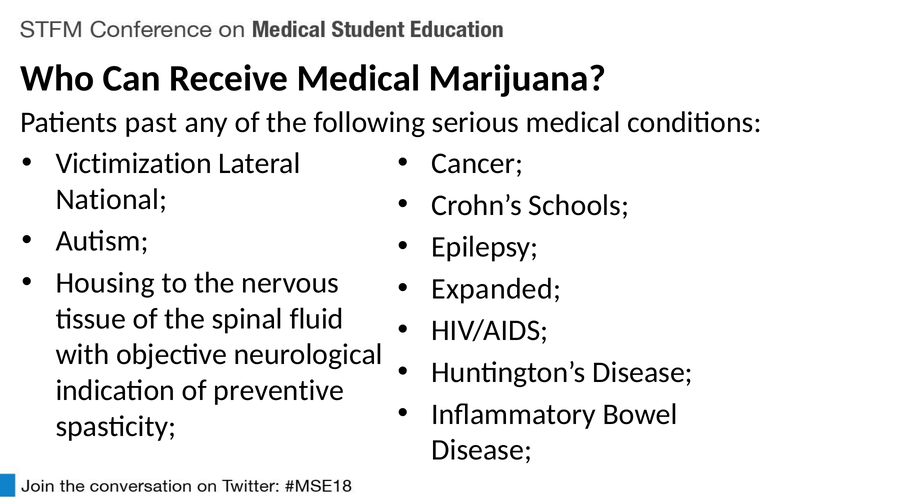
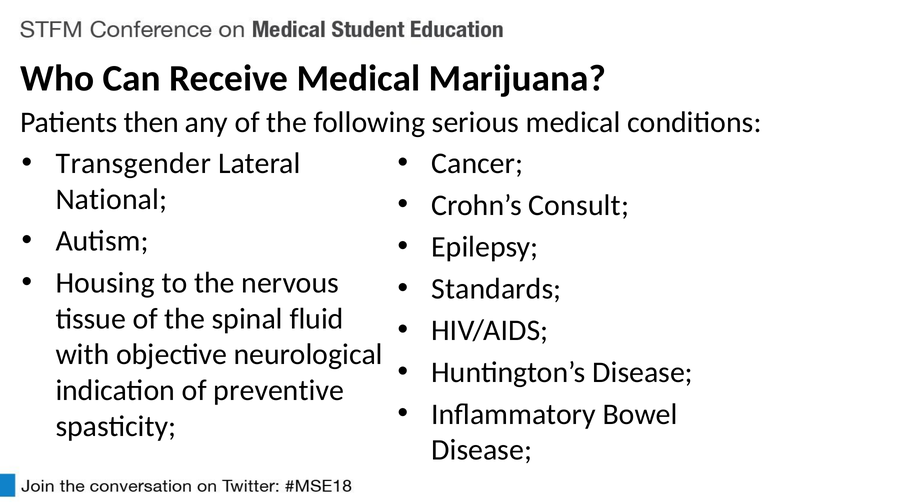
past: past -> then
Victimization: Victimization -> Transgender
Schools: Schools -> Consult
Expanded: Expanded -> Standards
